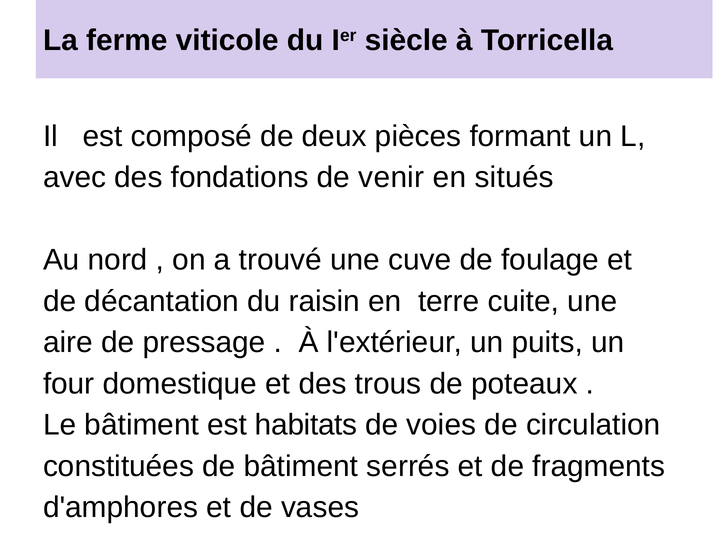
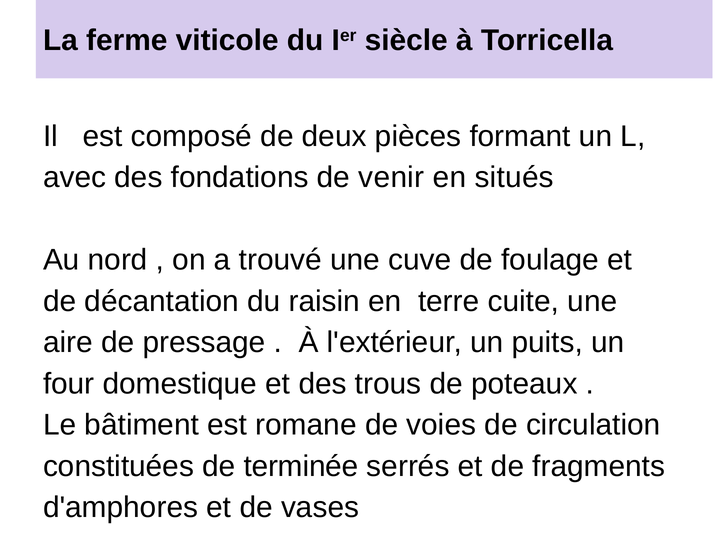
habitats: habitats -> romane
de bâtiment: bâtiment -> terminée
